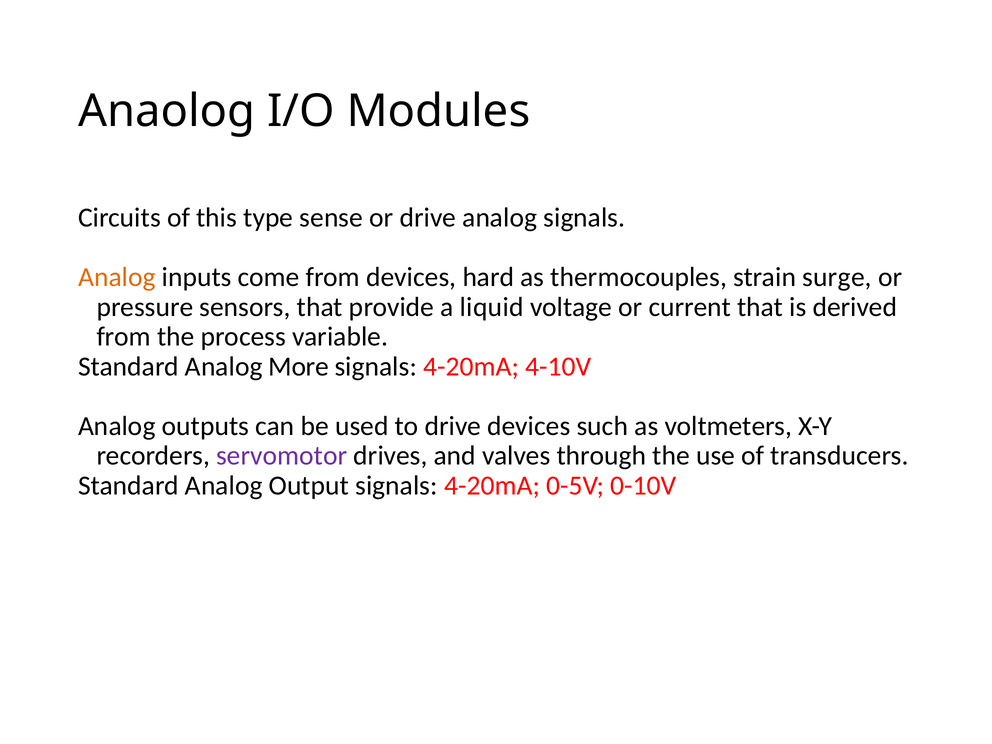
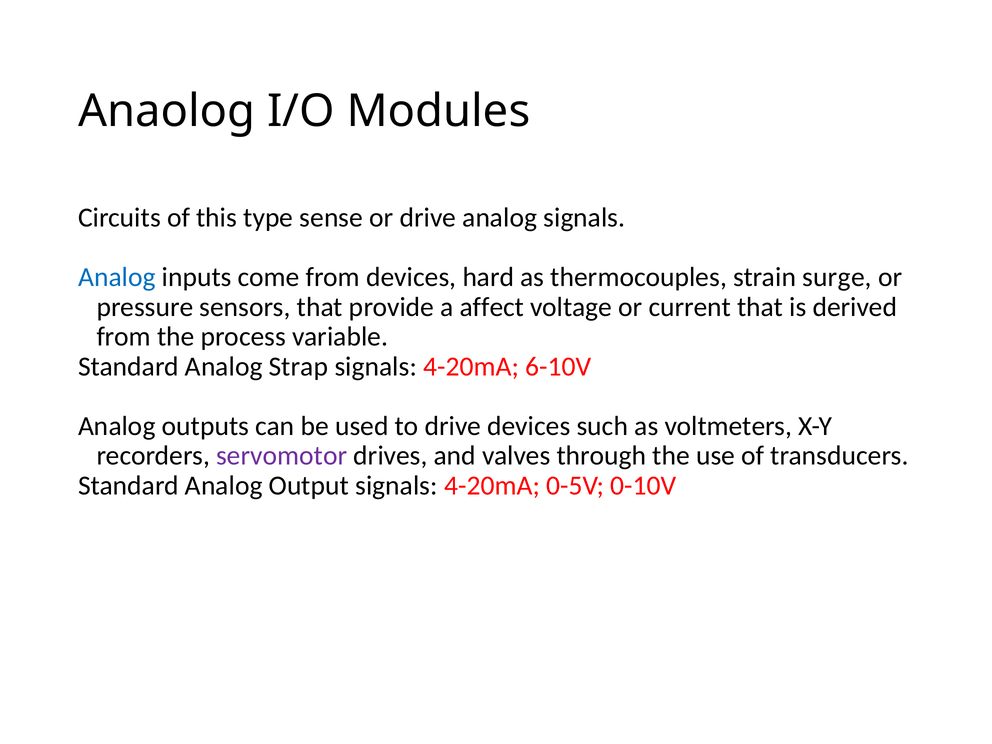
Analog at (117, 277) colour: orange -> blue
liquid: liquid -> affect
More: More -> Strap
4-10V: 4-10V -> 6-10V
